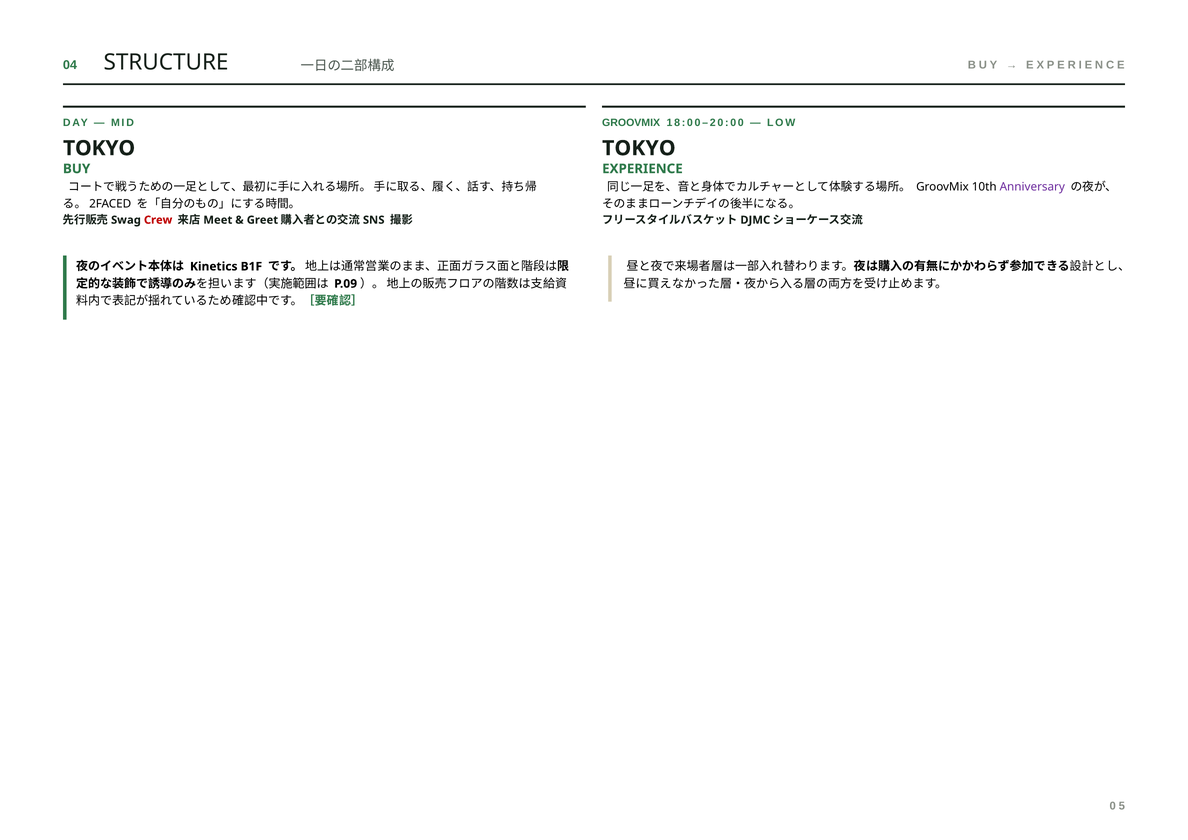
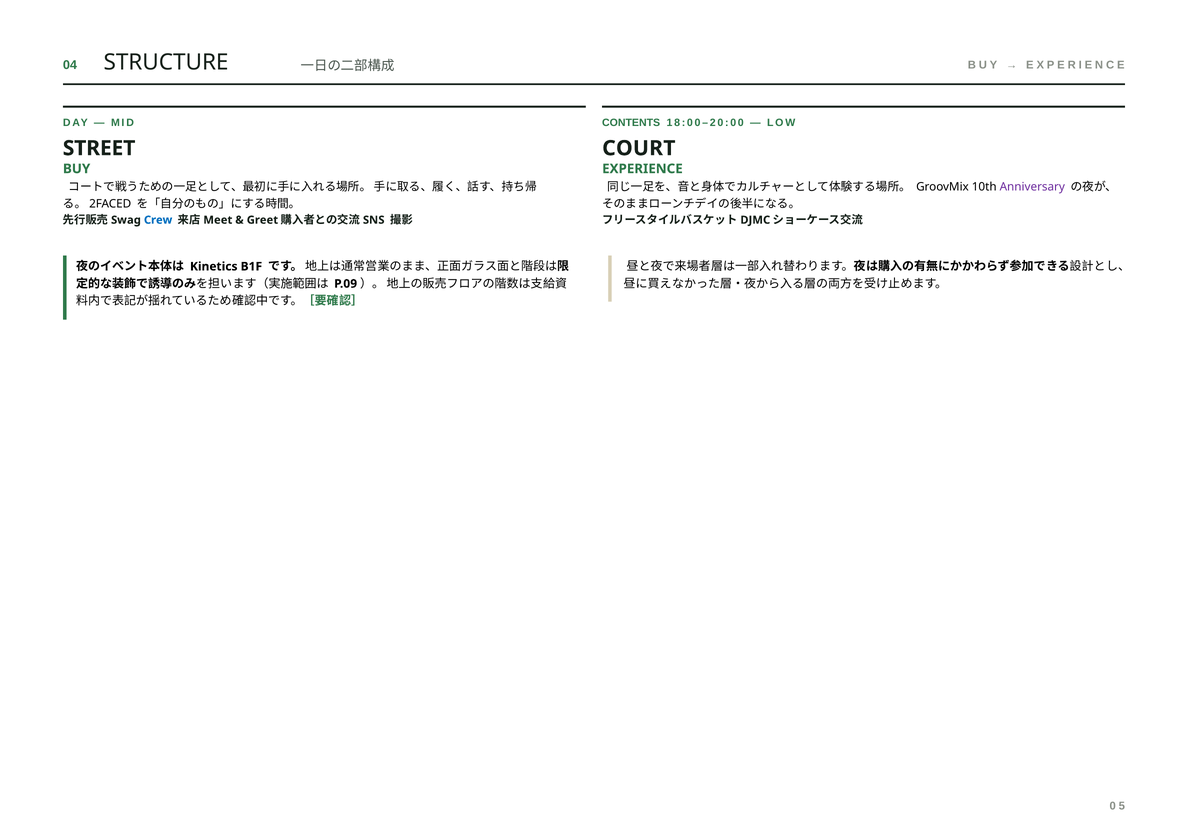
GROOVMIX at (631, 123): GROOVMIX -> CONTENTS
TOKYO at (99, 148): TOKYO -> STREET
TOKYO at (639, 148): TOKYO -> COURT
Crew colour: red -> blue
